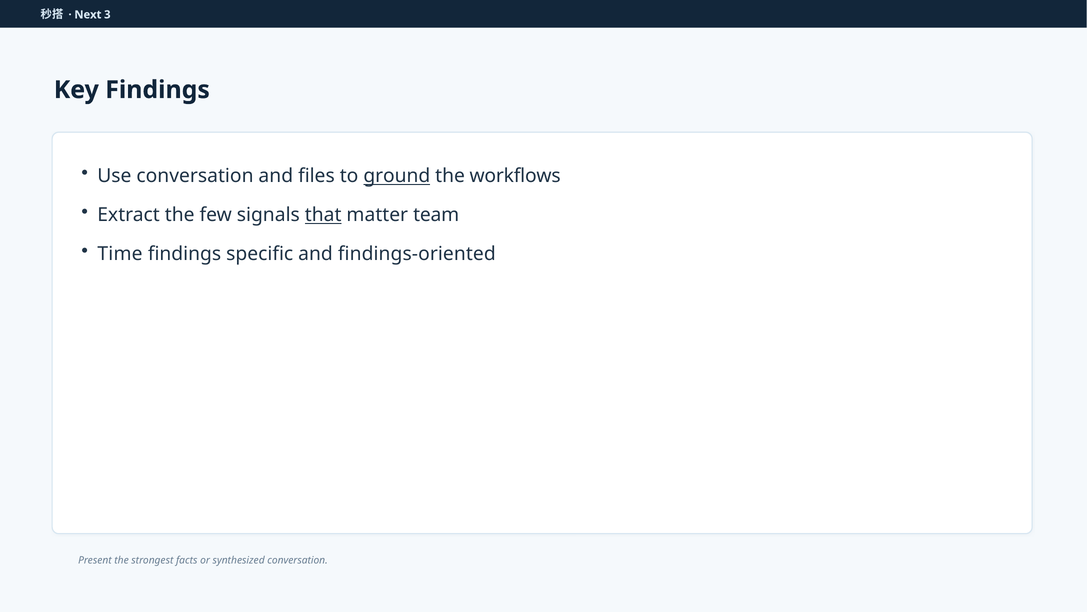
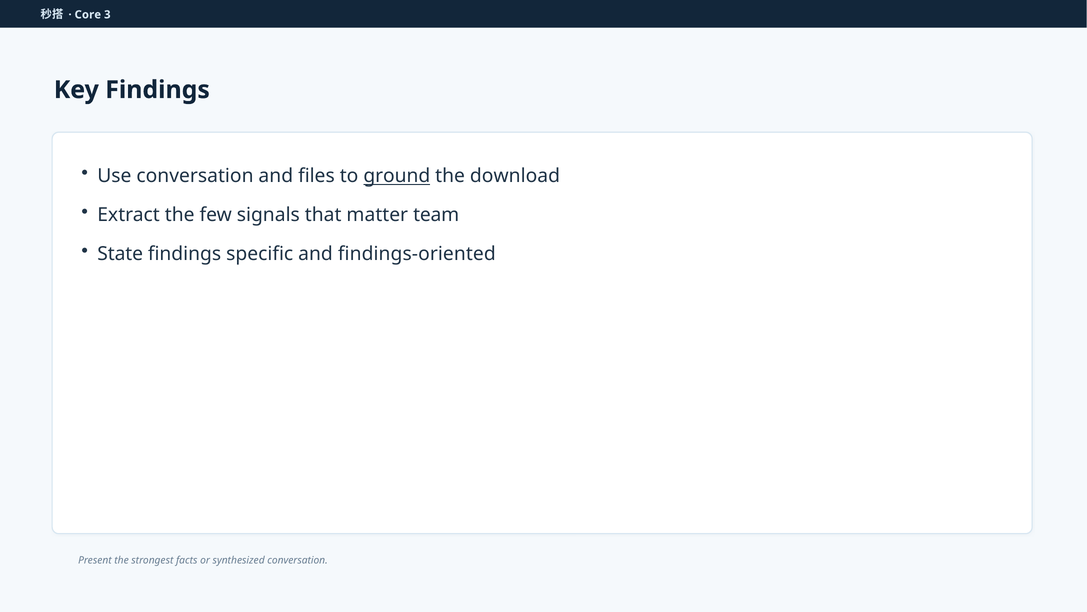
Next: Next -> Core
workflows: workflows -> download
that underline: present -> none
Time: Time -> State
